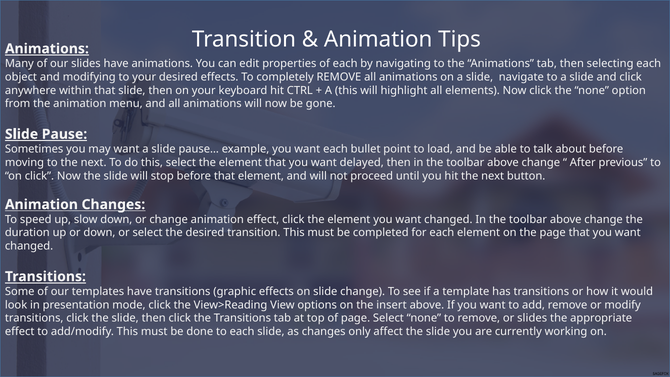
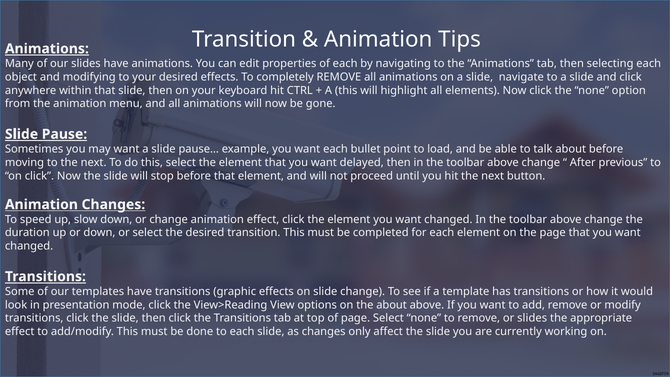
the insert: insert -> about
